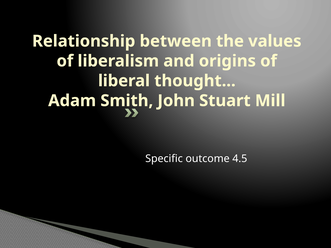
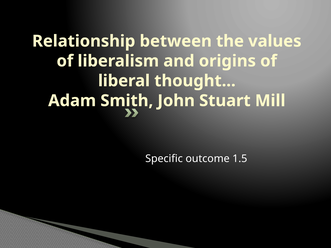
4.5: 4.5 -> 1.5
